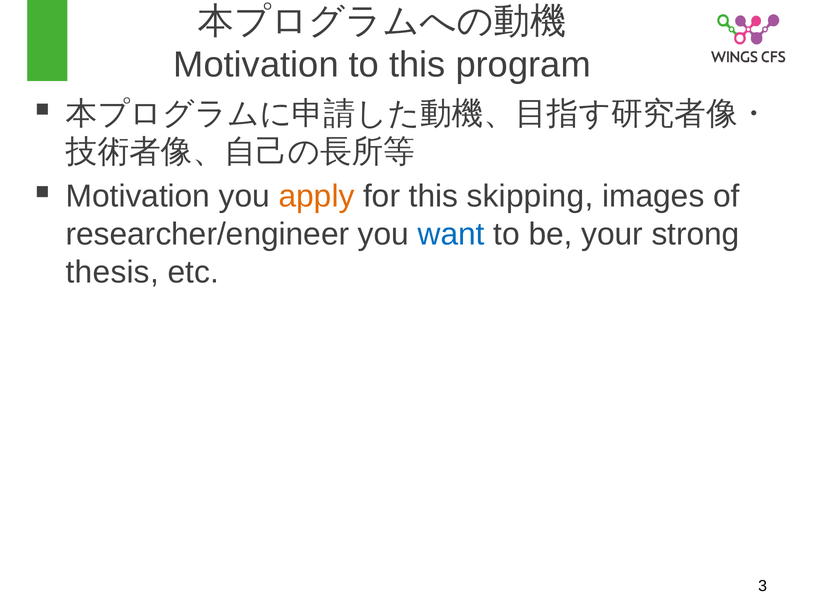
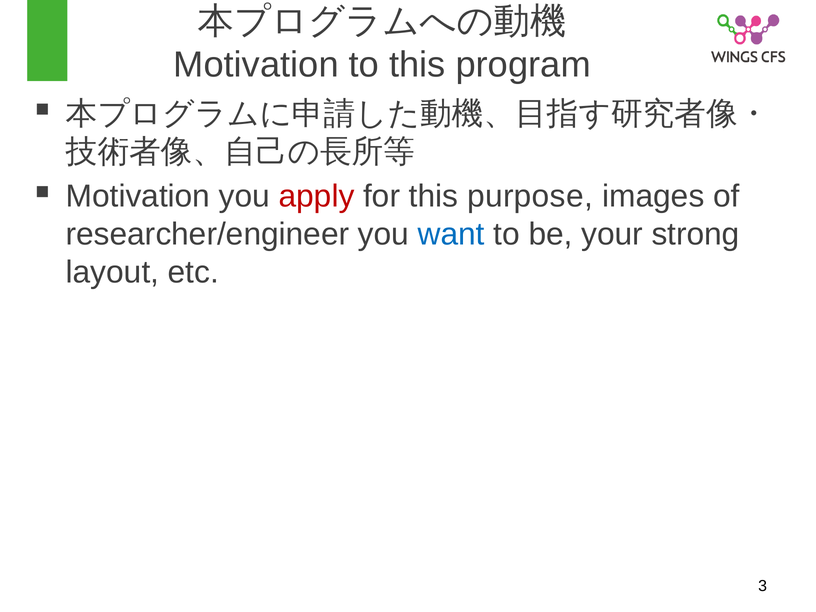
apply colour: orange -> red
skipping: skipping -> purpose
thesis: thesis -> layout
